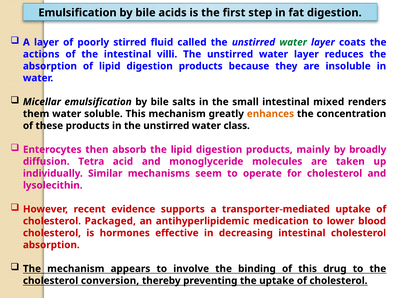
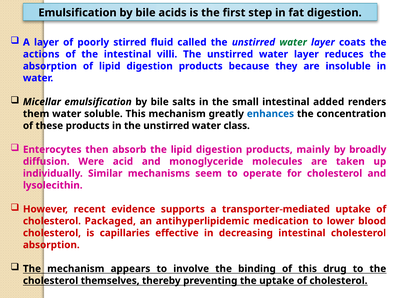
mixed: mixed -> added
enhances colour: orange -> blue
Tetra: Tetra -> Were
hormones: hormones -> capillaries
conversion: conversion -> themselves
